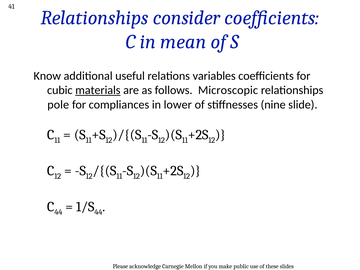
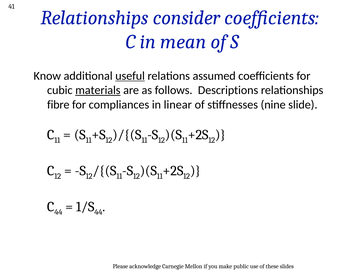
useful underline: none -> present
variables: variables -> assumed
Microscopic: Microscopic -> Descriptions
pole: pole -> fibre
lower: lower -> linear
